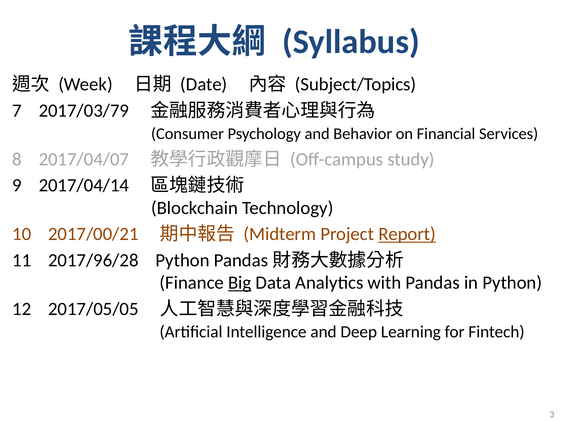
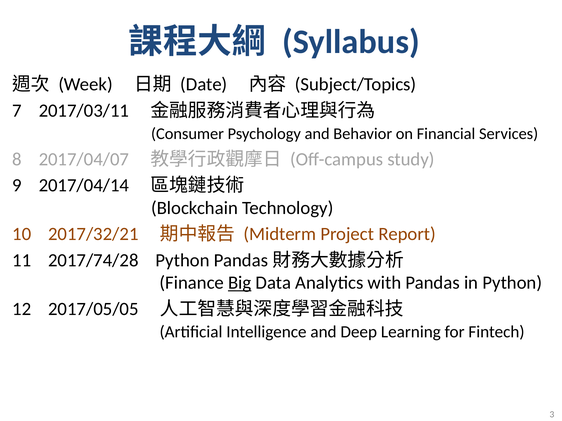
2017/03/79: 2017/03/79 -> 2017/03/11
2017/00/21: 2017/00/21 -> 2017/32/21
Report underline: present -> none
2017/96/28: 2017/96/28 -> 2017/74/28
